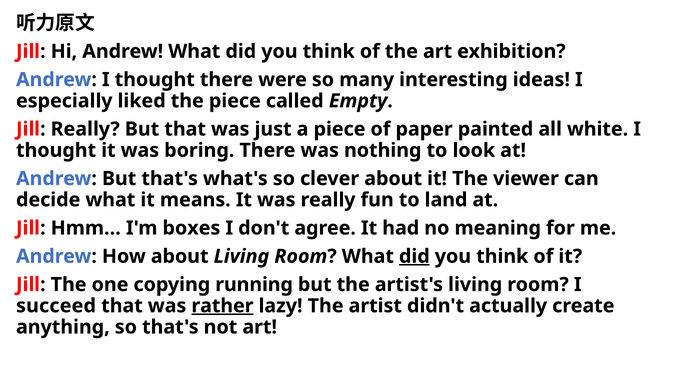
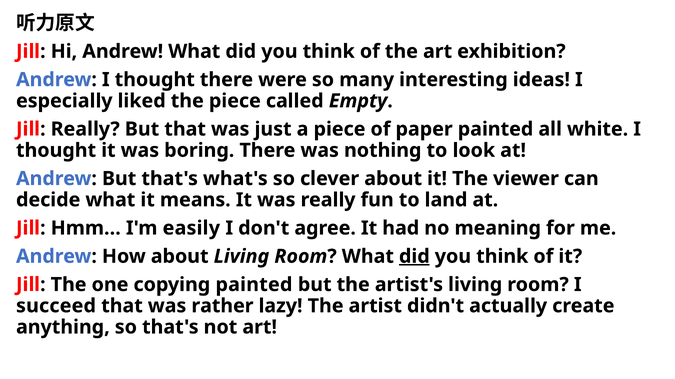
boxes: boxes -> easily
copying running: running -> painted
rather underline: present -> none
